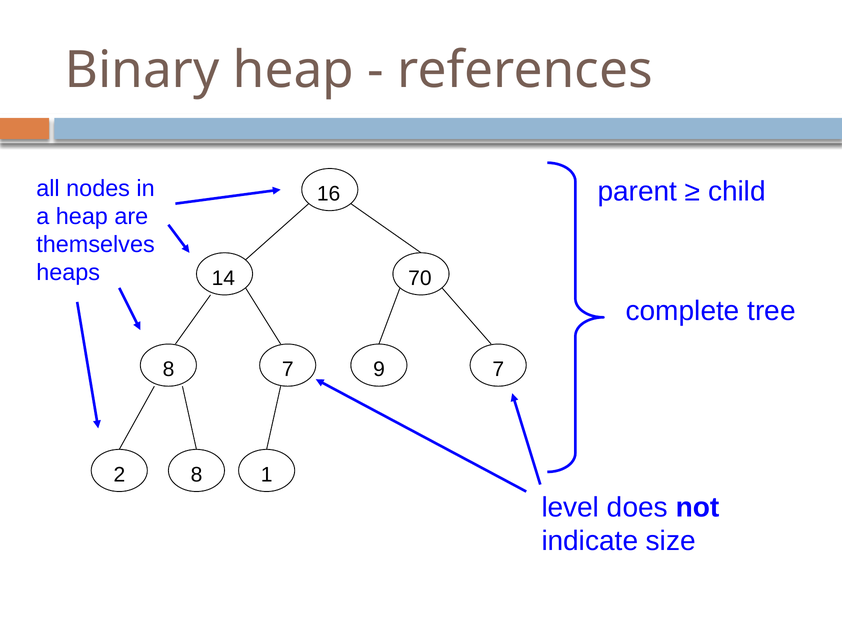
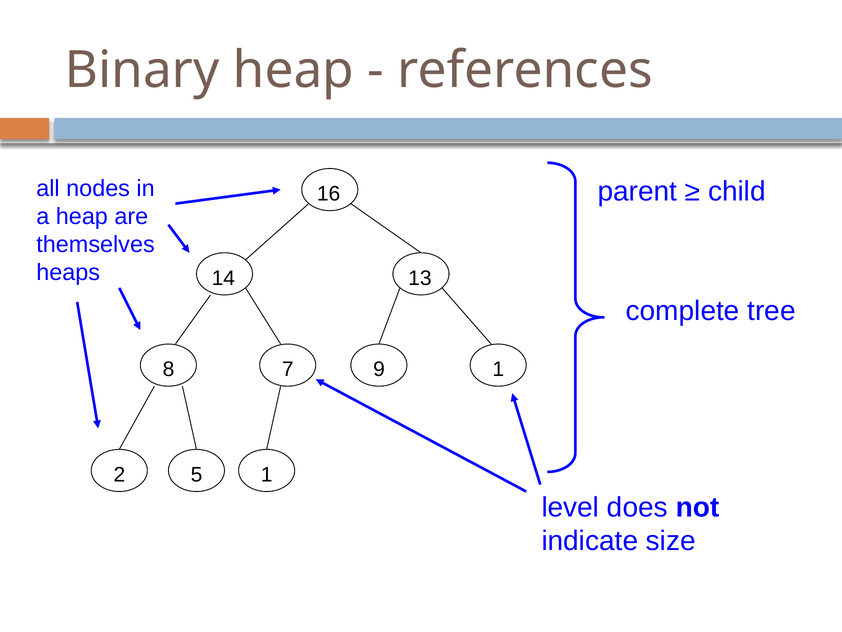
70: 70 -> 13
9 7: 7 -> 1
2 8: 8 -> 5
